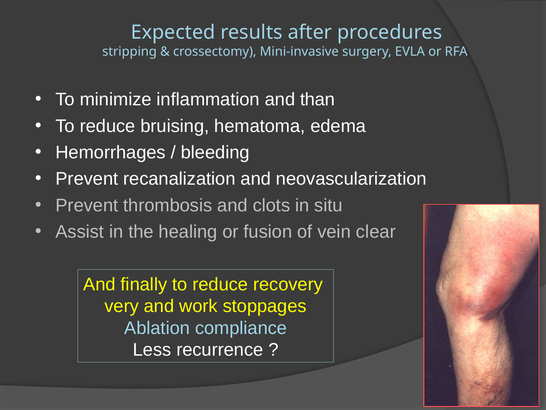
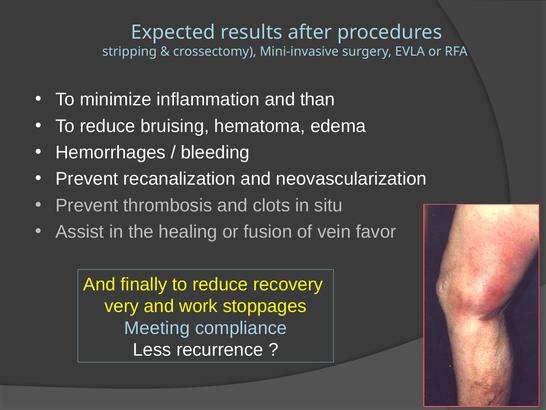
clear: clear -> favor
Ablation: Ablation -> Meeting
